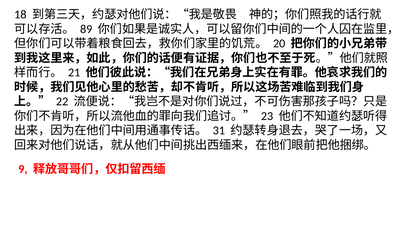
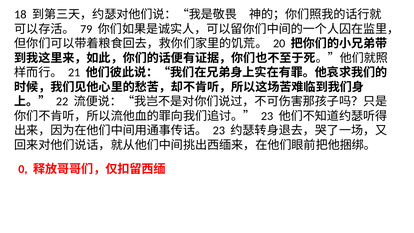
89: 89 -> 79
31 at (219, 131): 31 -> 23
9: 9 -> 0
